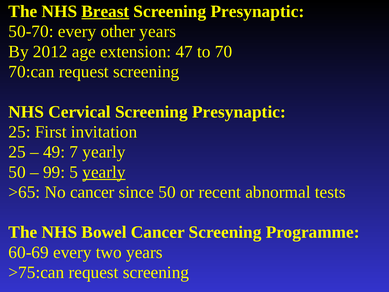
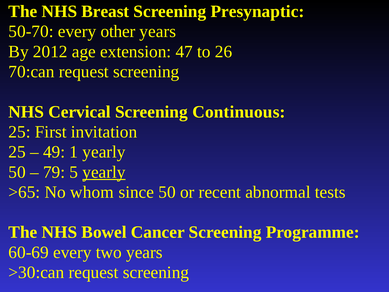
Breast underline: present -> none
70: 70 -> 26
Cervical Screening Presynaptic: Presynaptic -> Continuous
7: 7 -> 1
99: 99 -> 79
No cancer: cancer -> whom
>75:can: >75:can -> >30:can
